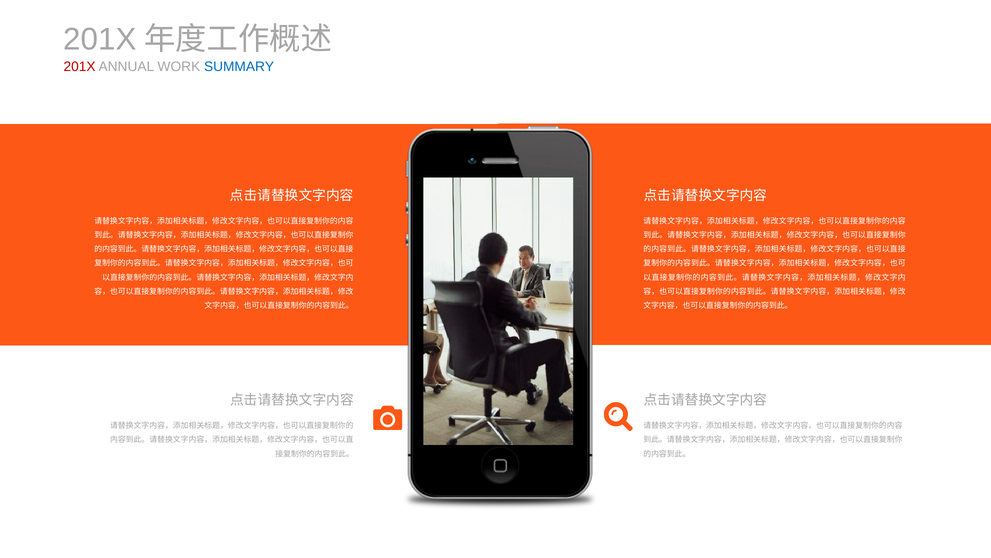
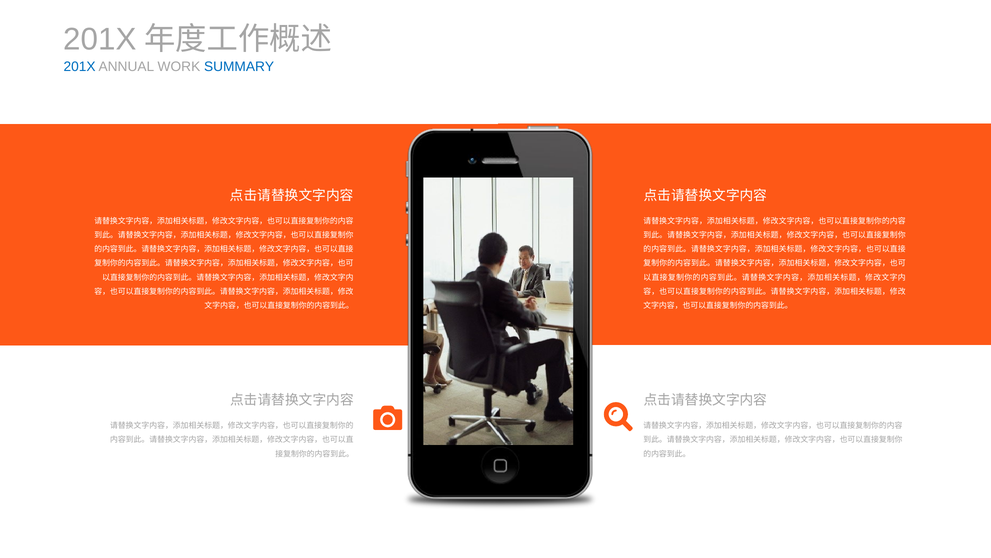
201X at (80, 67) colour: red -> blue
